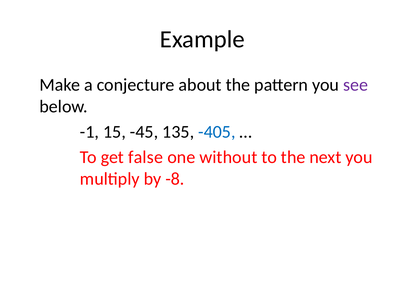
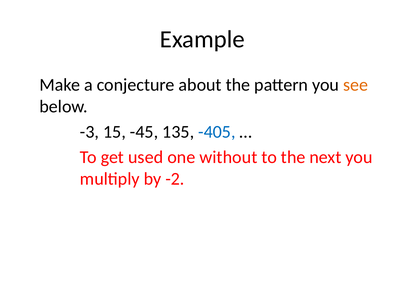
see colour: purple -> orange
-1: -1 -> -3
false: false -> used
-8: -8 -> -2
